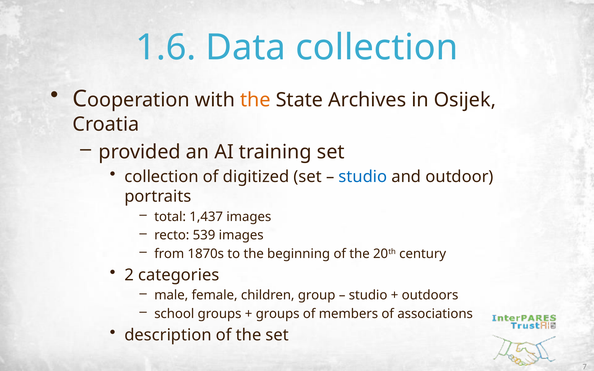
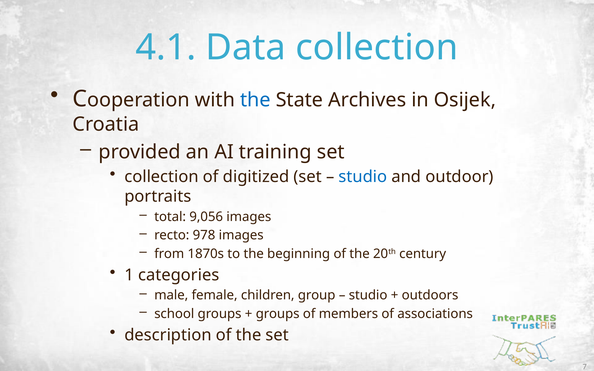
1.6: 1.6 -> 4.1
the at (255, 100) colour: orange -> blue
1,437: 1,437 -> 9,056
539: 539 -> 978
2: 2 -> 1
